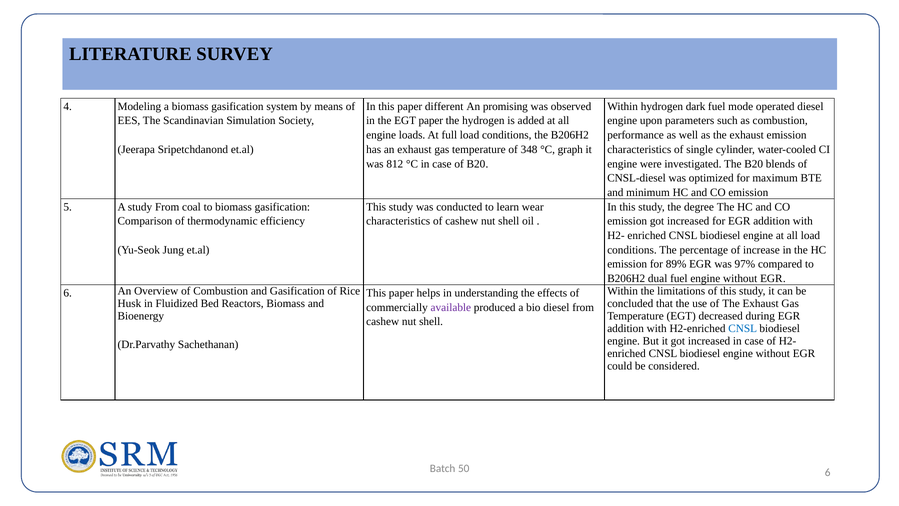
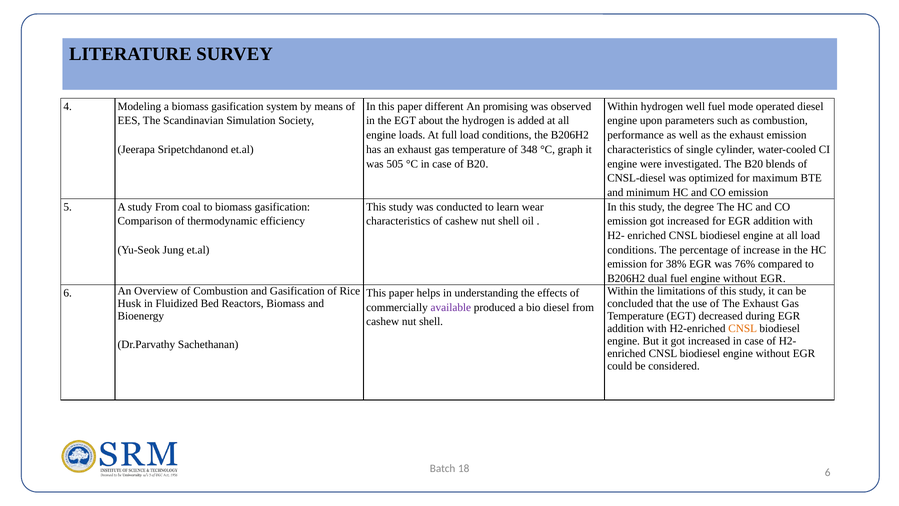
hydrogen dark: dark -> well
EGT paper: paper -> about
812: 812 -> 505
89%: 89% -> 38%
97%: 97% -> 76%
CNSL at (743, 328) colour: blue -> orange
50: 50 -> 18
